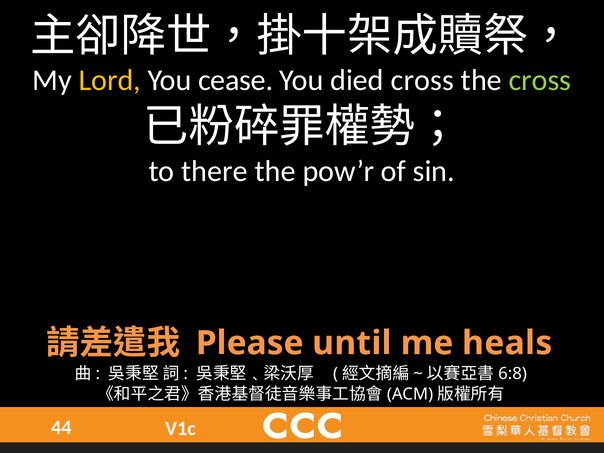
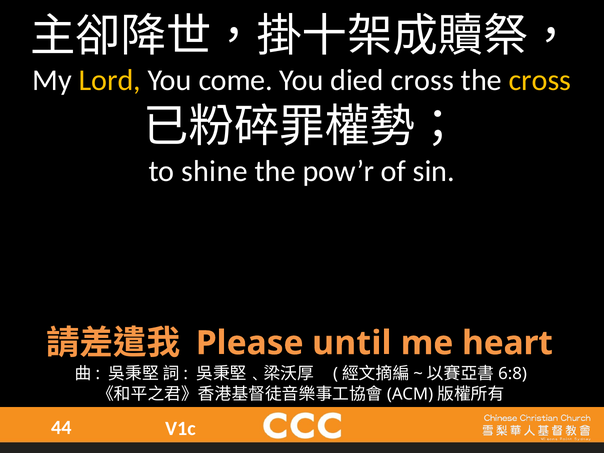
cease: cease -> come
cross at (540, 80) colour: light green -> yellow
there: there -> shine
heals: heals -> heart
